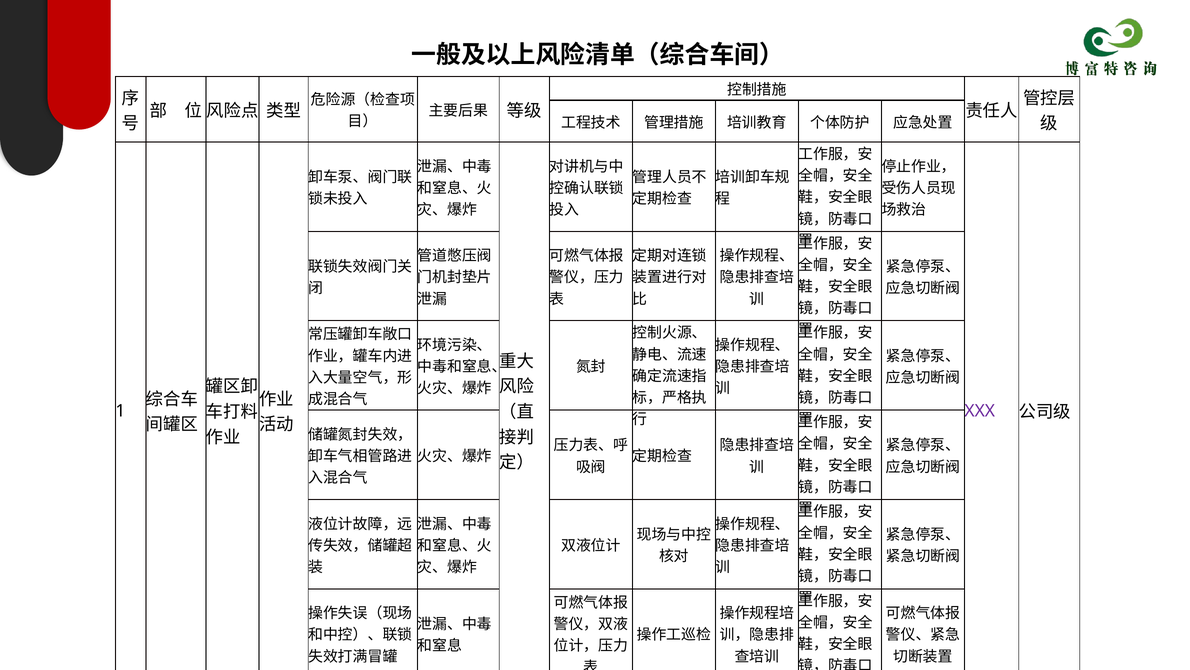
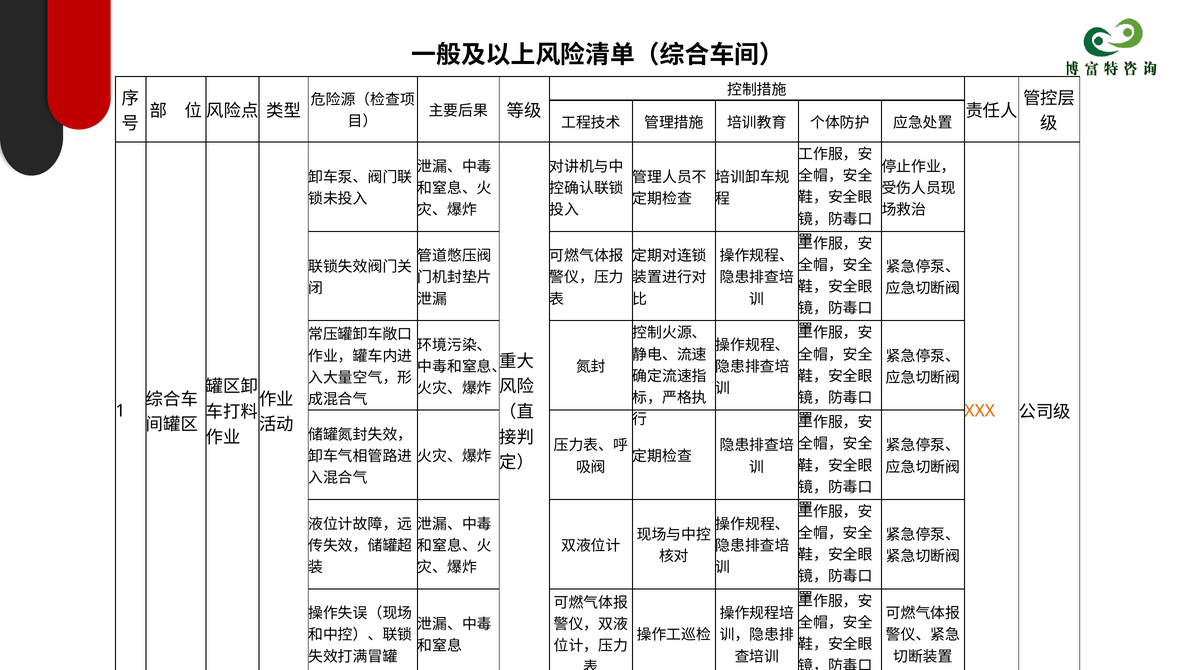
XXX colour: purple -> orange
